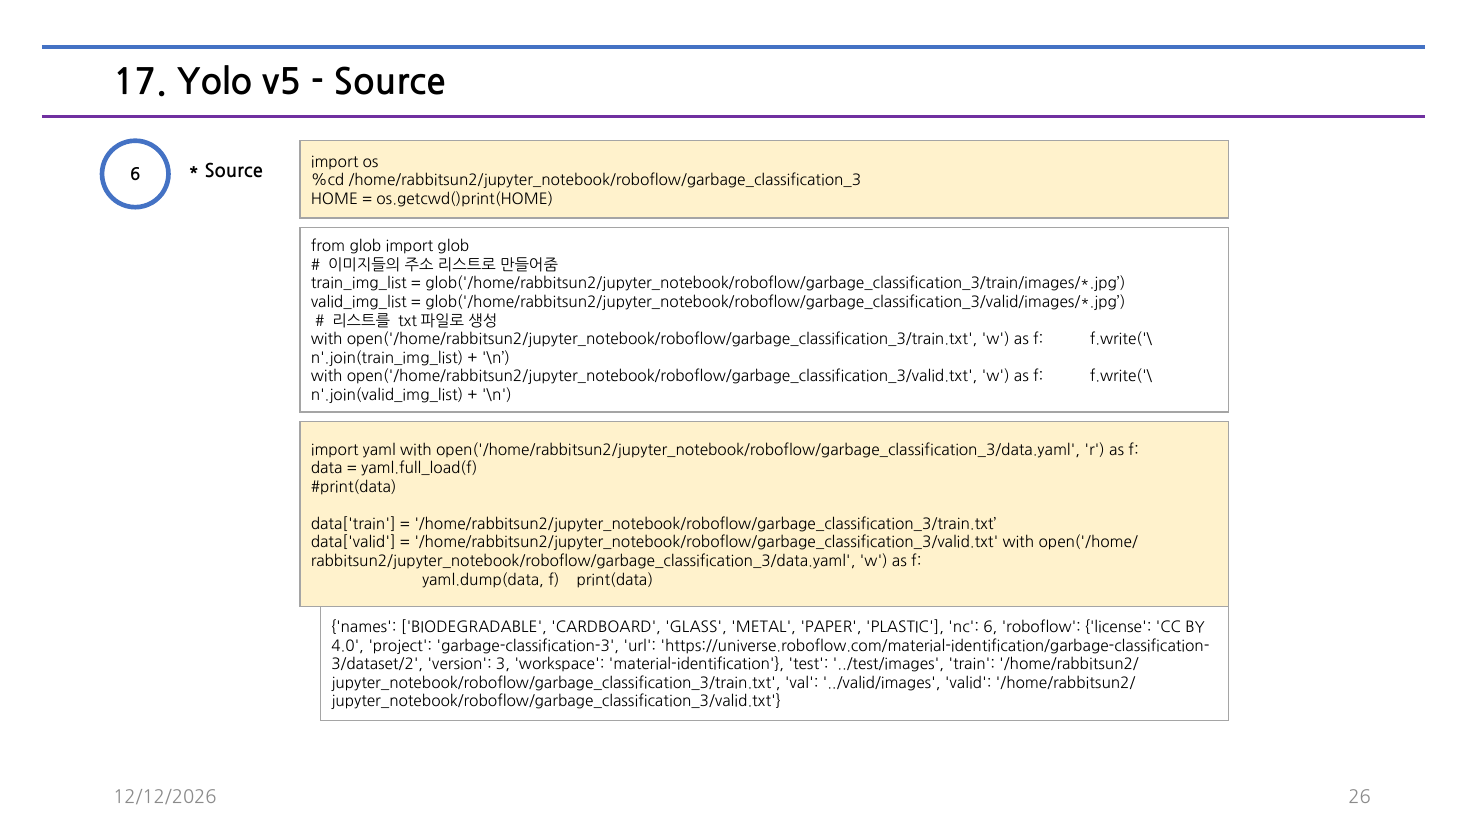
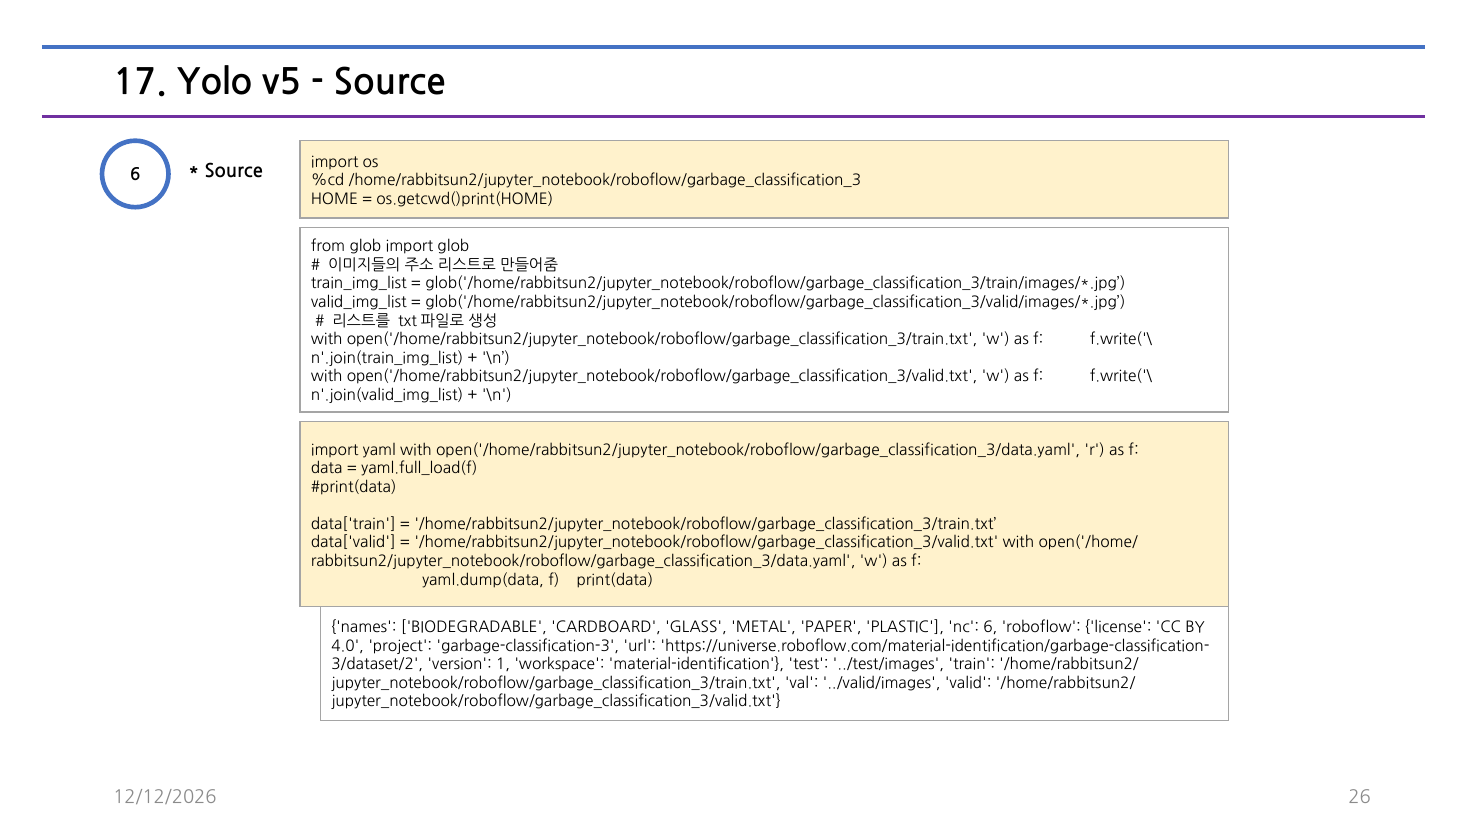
3: 3 -> 1
